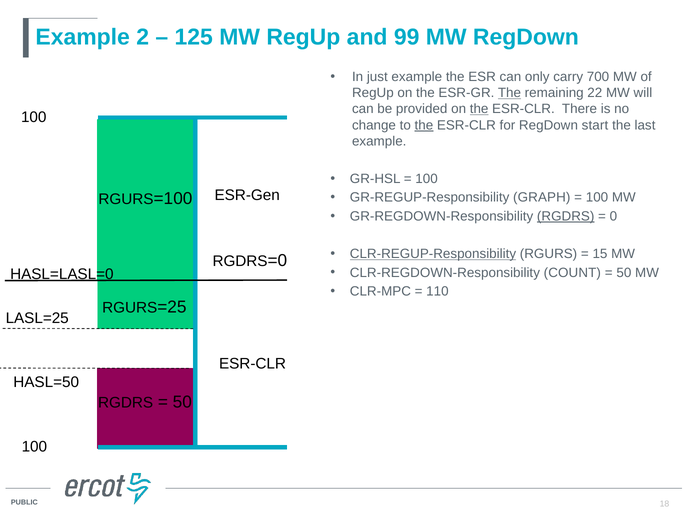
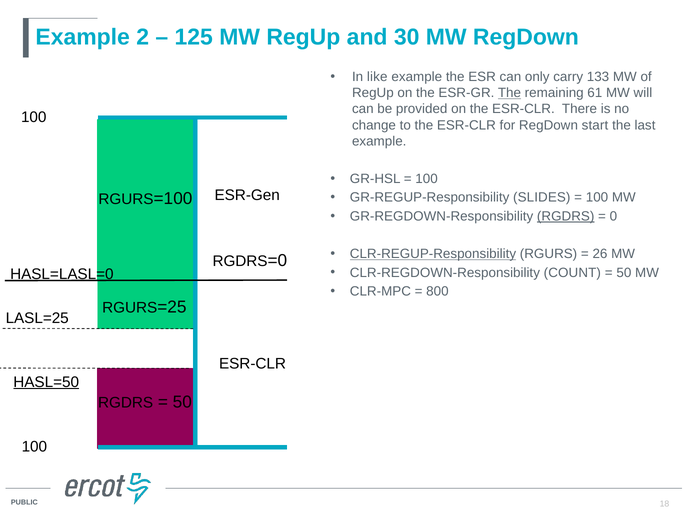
99: 99 -> 30
just: just -> like
700: 700 -> 133
22: 22 -> 61
the at (479, 109) underline: present -> none
the at (424, 125) underline: present -> none
GRAPH: GRAPH -> SLIDES
15: 15 -> 26
110: 110 -> 800
HASL=50 underline: none -> present
